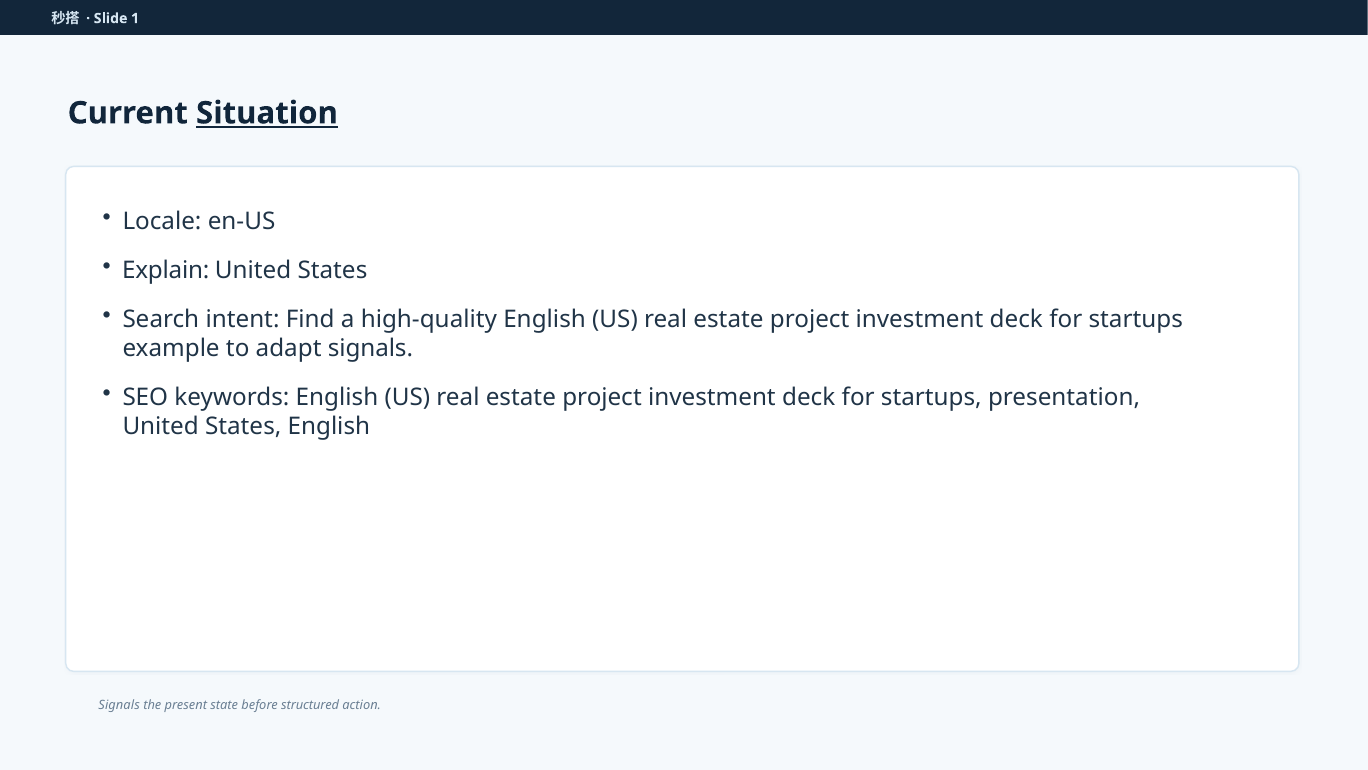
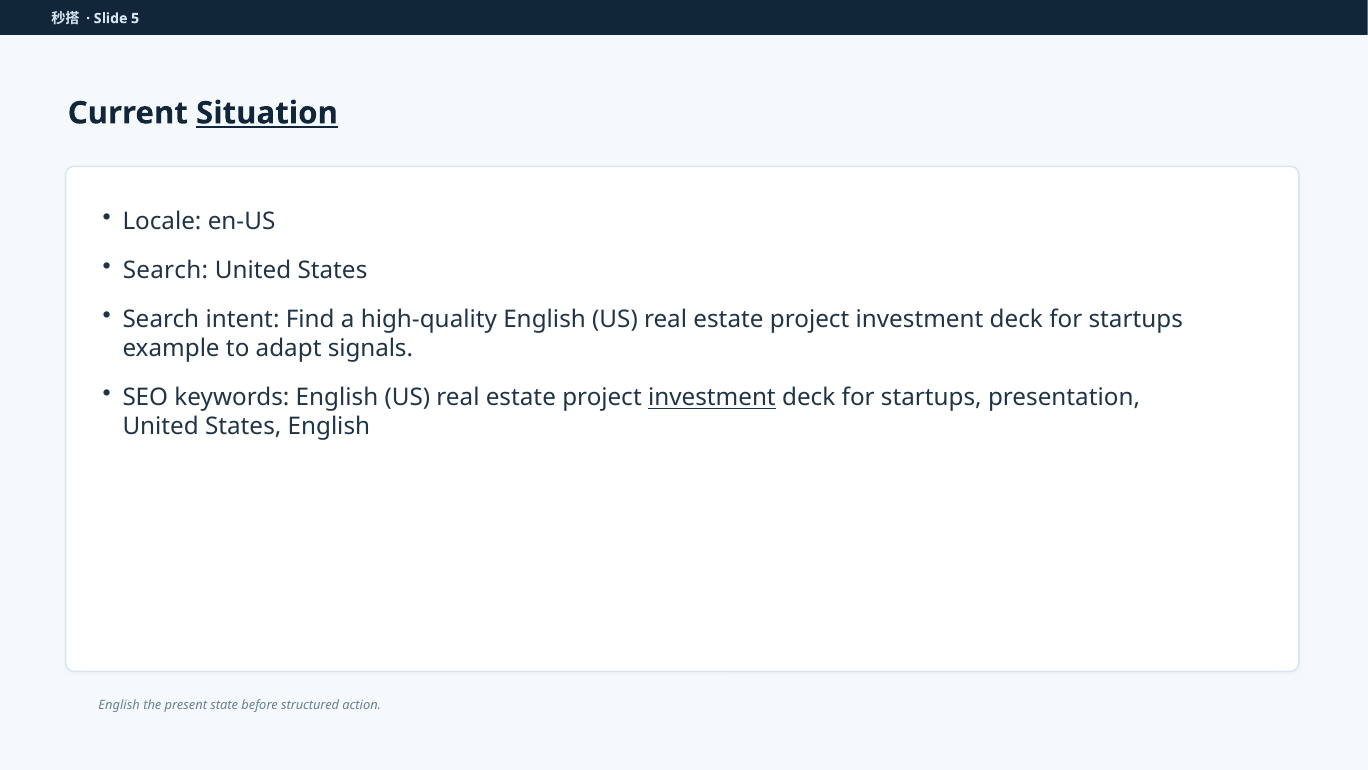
1: 1 -> 5
Explain at (166, 270): Explain -> Search
investment at (712, 398) underline: none -> present
Signals at (119, 705): Signals -> English
